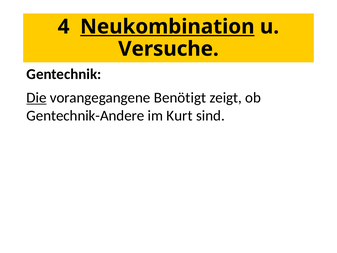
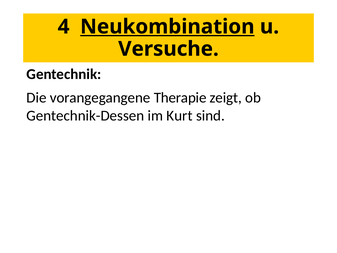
Die underline: present -> none
Benötigt: Benötigt -> Therapie
Gentechnik-Andere: Gentechnik-Andere -> Gentechnik-Dessen
